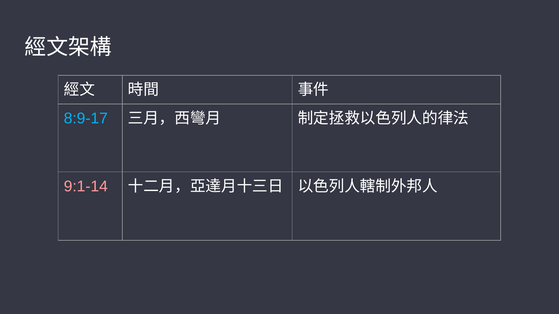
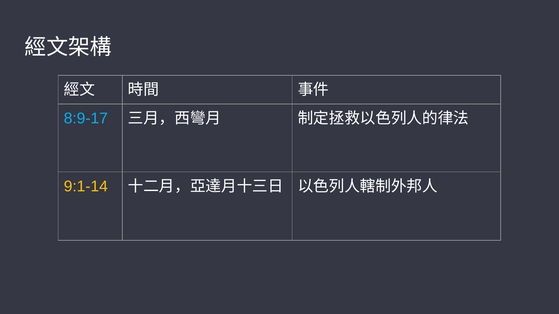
9:1-14 colour: pink -> yellow
